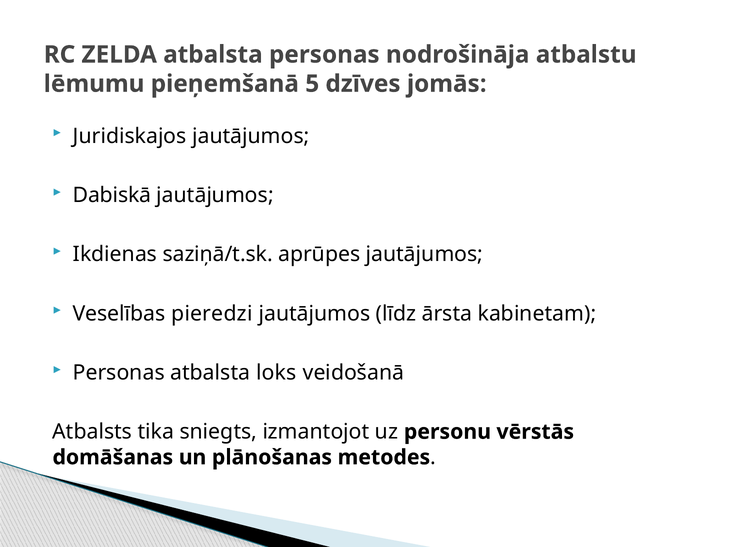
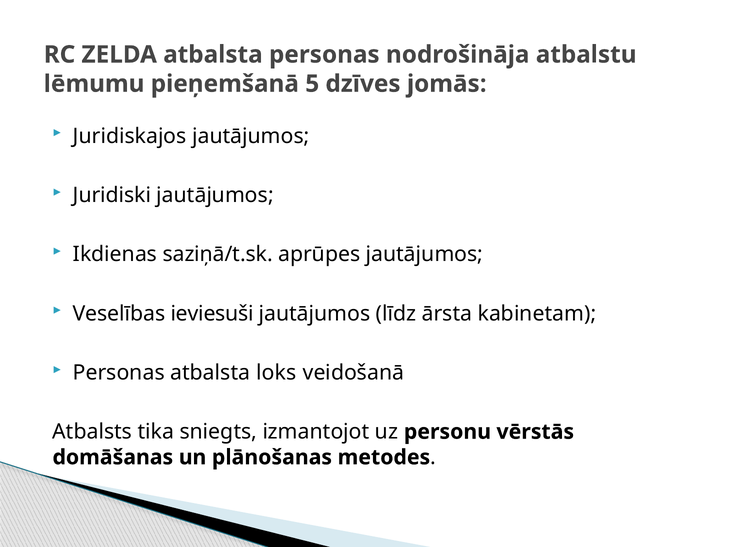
Dabiskā: Dabiskā -> Juridiski
pieredzi: pieredzi -> ieviesuši
